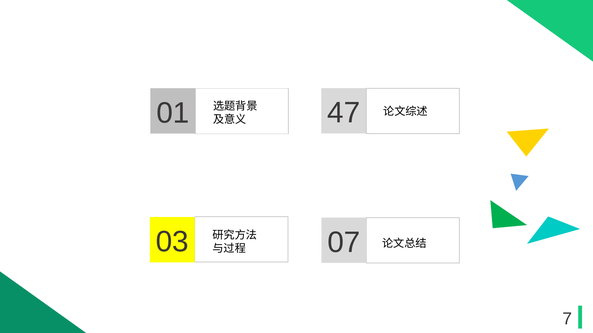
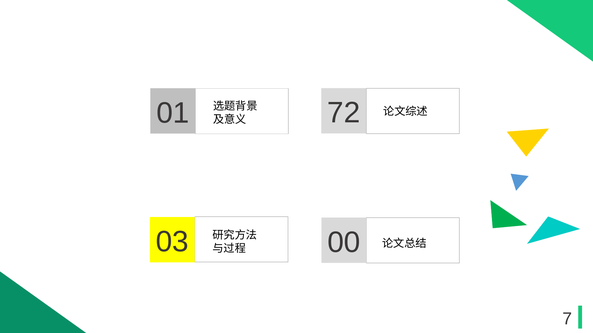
47: 47 -> 72
07: 07 -> 00
